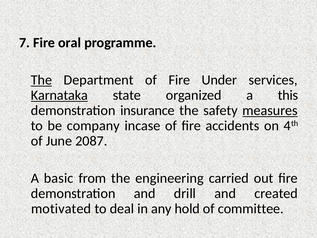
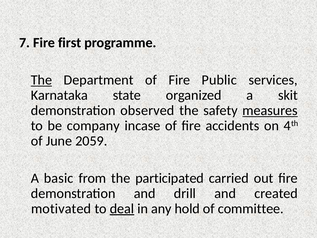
oral: oral -> first
Under: Under -> Public
Karnataka underline: present -> none
this: this -> skit
insurance: insurance -> observed
2087: 2087 -> 2059
engineering: engineering -> participated
deal underline: none -> present
